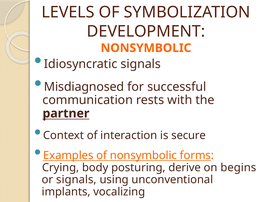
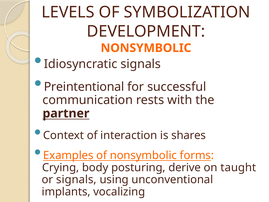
Misdiagnosed: Misdiagnosed -> Preintentional
secure: secure -> shares
begins: begins -> taught
